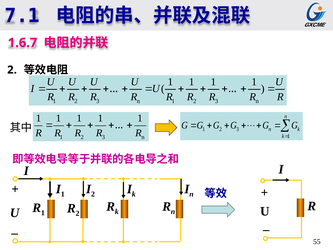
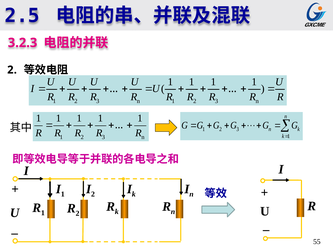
7.1: 7.1 -> 2.5
1.6.7: 1.6.7 -> 3.2.3
